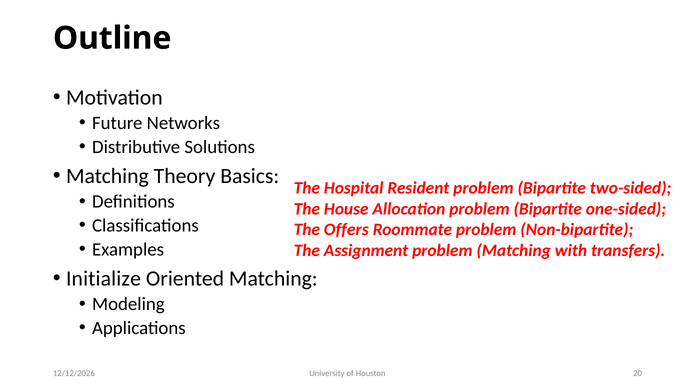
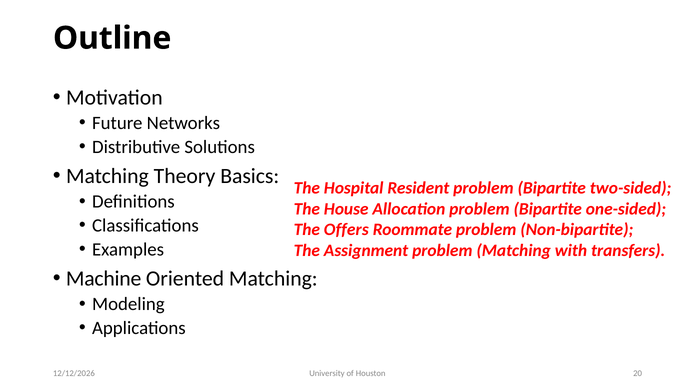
Initialize: Initialize -> Machine
